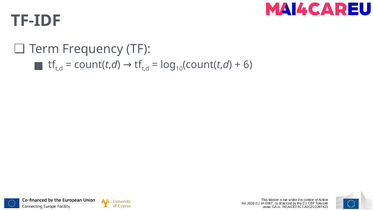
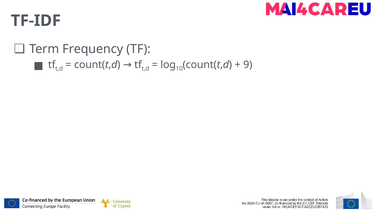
6: 6 -> 9
